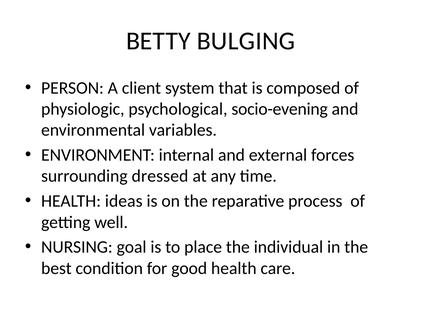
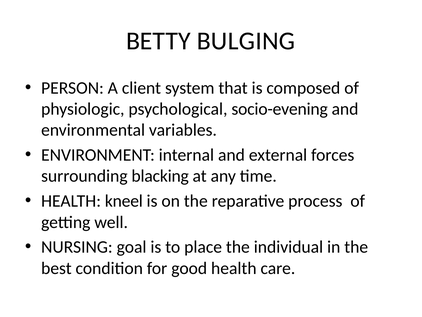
dressed: dressed -> blacking
ideas: ideas -> kneel
